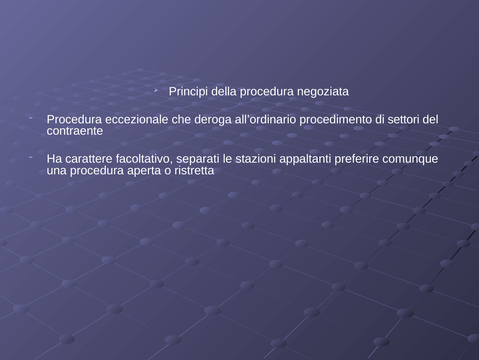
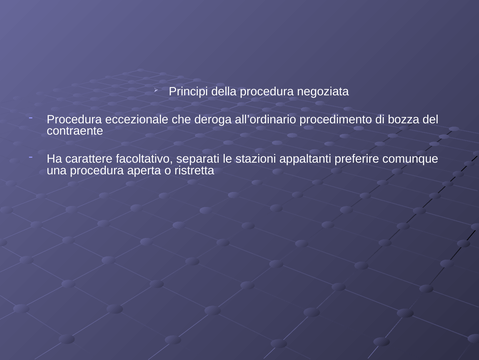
settori: settori -> bozza
